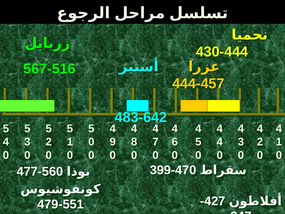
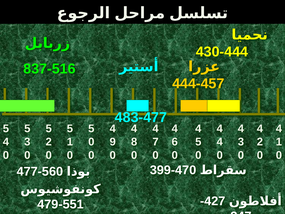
567-516: 567-516 -> 837-516
483-642: 483-642 -> 483-477
